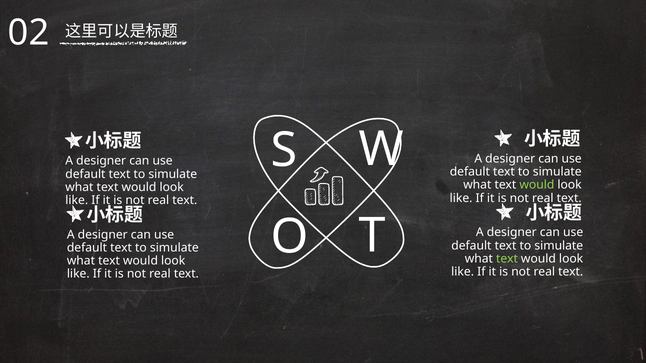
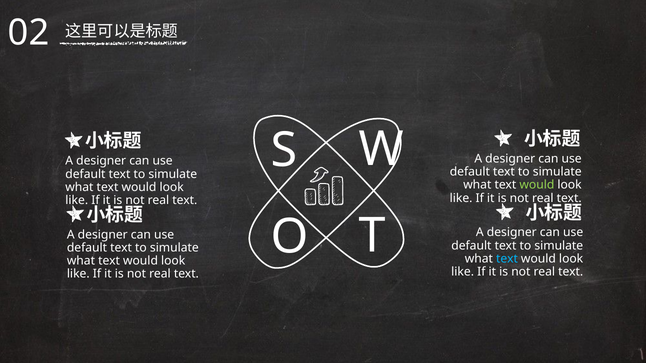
text at (507, 259) colour: light green -> light blue
